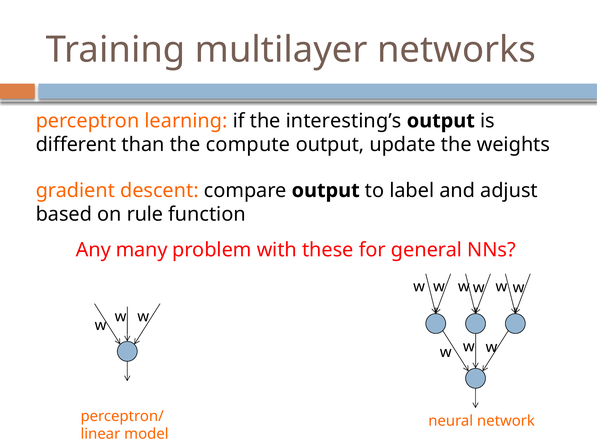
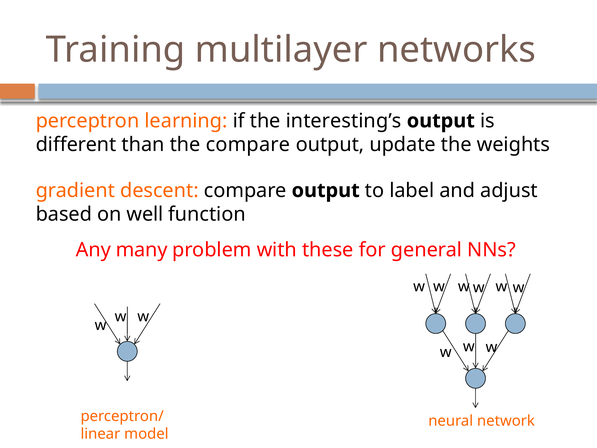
the compute: compute -> compare
rule: rule -> well
